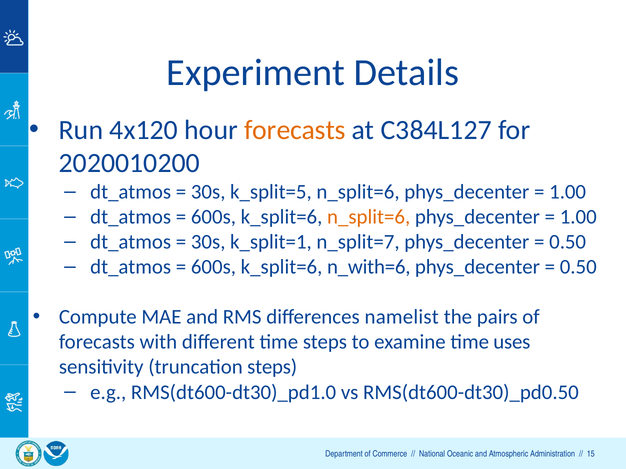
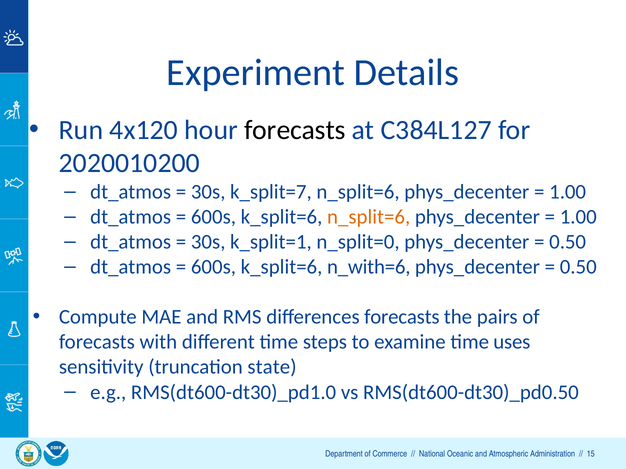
forecasts at (295, 130) colour: orange -> black
k_split=5: k_split=5 -> k_split=7
n_split=7: n_split=7 -> n_split=0
differences namelist: namelist -> forecasts
truncation steps: steps -> state
